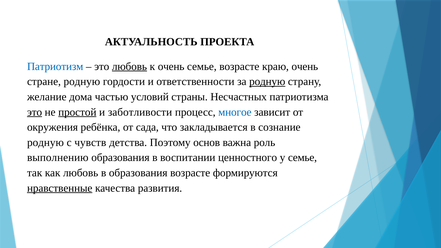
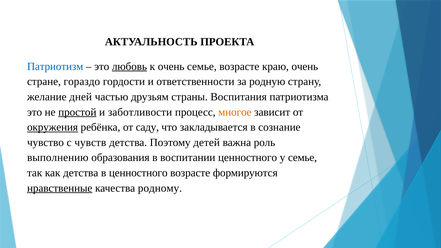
стране родную: родную -> гораздо
родную at (267, 82) underline: present -> none
дома: дома -> дней
условий: условий -> друзьям
Несчастных: Несчастных -> Воспитания
это at (35, 112) underline: present -> none
многое colour: blue -> orange
окружения underline: none -> present
сада: сада -> саду
родную at (45, 142): родную -> чувство
основ: основ -> детей
как любовь: любовь -> детства
в образования: образования -> ценностного
развития: развития -> родному
